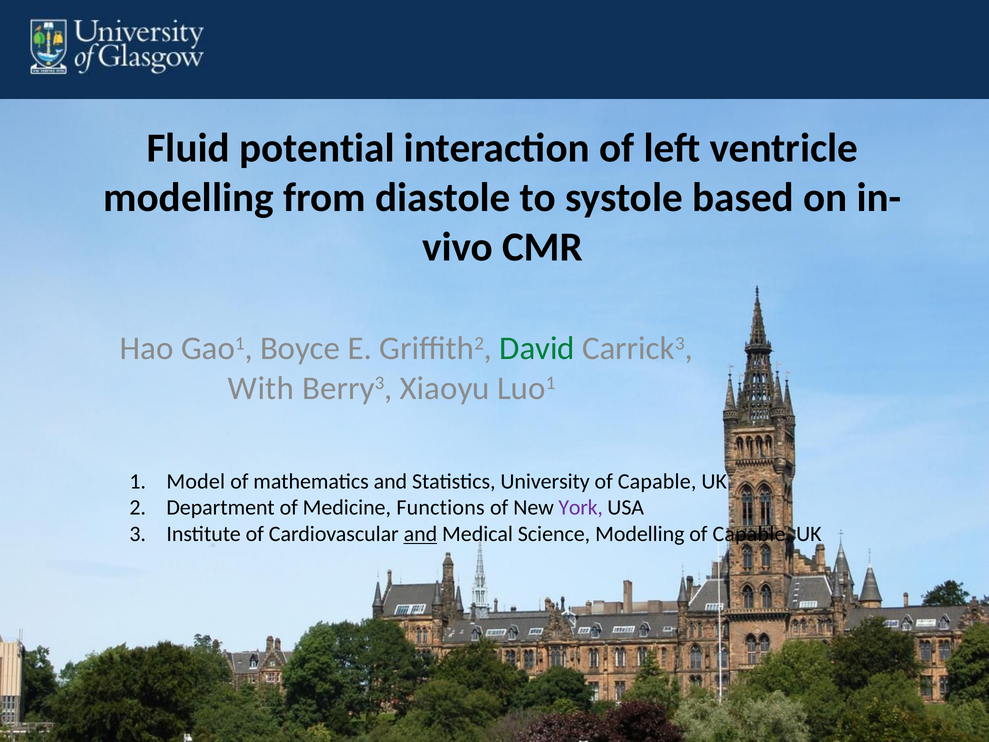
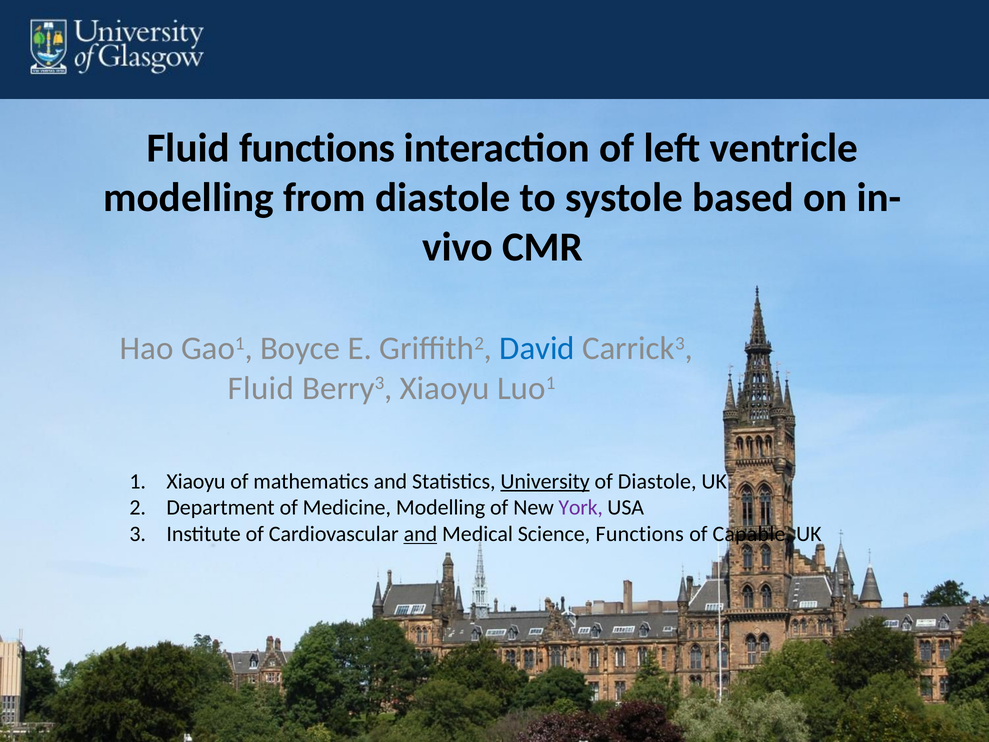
Fluid potential: potential -> functions
David colour: green -> blue
With at (261, 388): With -> Fluid
Model at (196, 481): Model -> Xiaoyu
University underline: none -> present
Capable at (657, 481): Capable -> Diastole
Medicine Functions: Functions -> Modelling
Science Modelling: Modelling -> Functions
